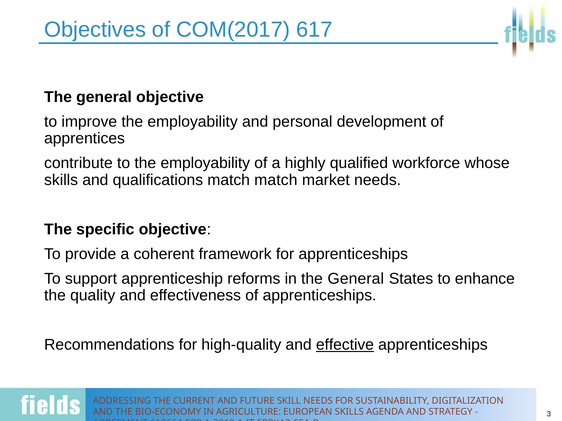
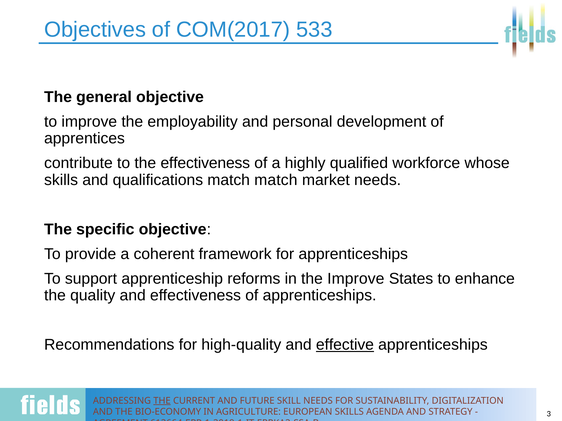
617: 617 -> 533
to the employability: employability -> effectiveness
in the General: General -> Improve
THE at (162, 401) underline: none -> present
